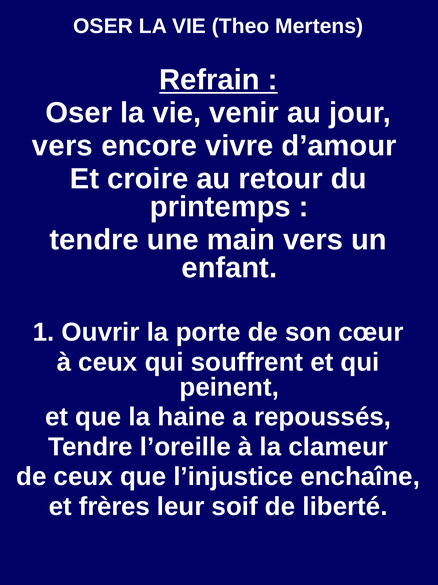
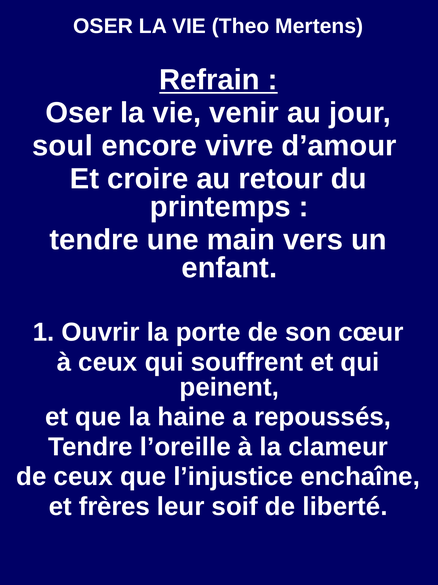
vers at (62, 146): vers -> soul
